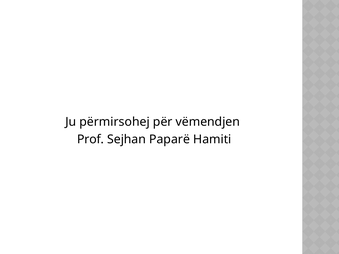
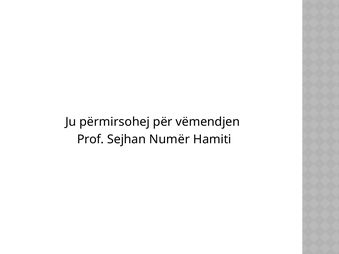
Paparë: Paparë -> Numër
